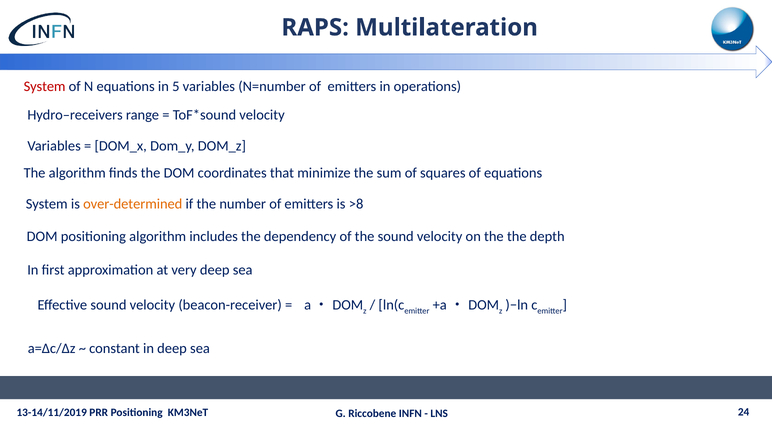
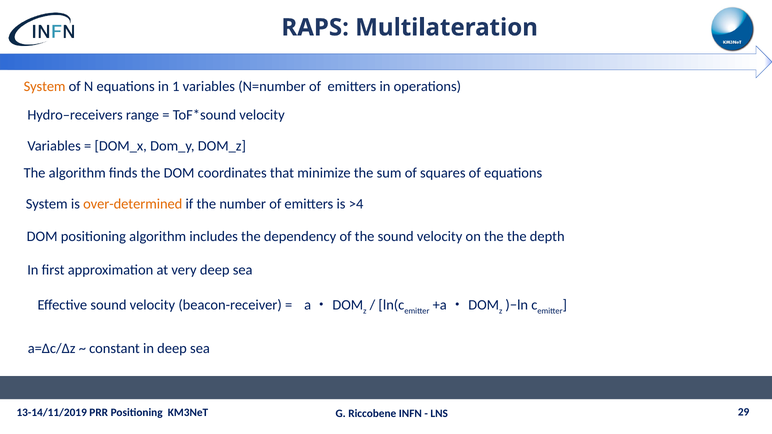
System at (45, 86) colour: red -> orange
5: 5 -> 1
>8: >8 -> >4
24: 24 -> 29
